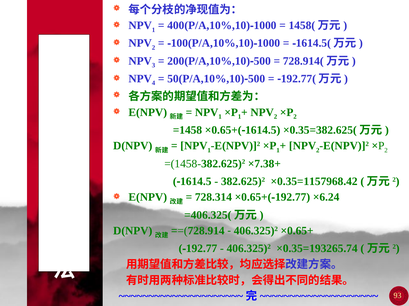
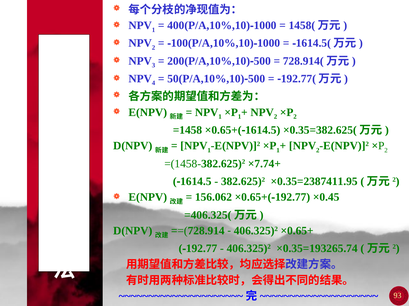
×7.38+: ×7.38+ -> ×7.74+
×0.35=1157968.42: ×0.35=1157968.42 -> ×0.35=2387411.95
728.314: 728.314 -> 156.062
×6.24: ×6.24 -> ×0.45
